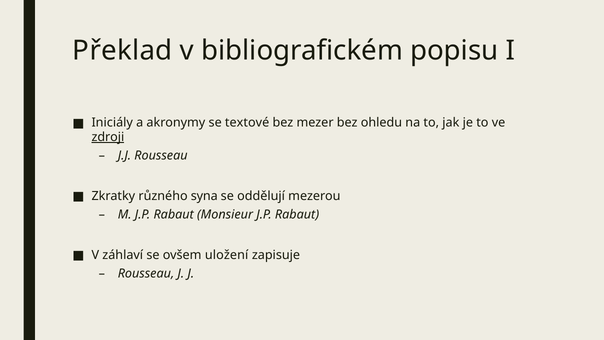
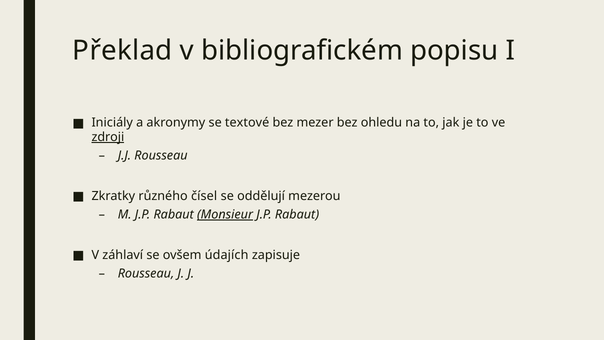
syna: syna -> čísel
Monsieur underline: none -> present
uložení: uložení -> údajích
